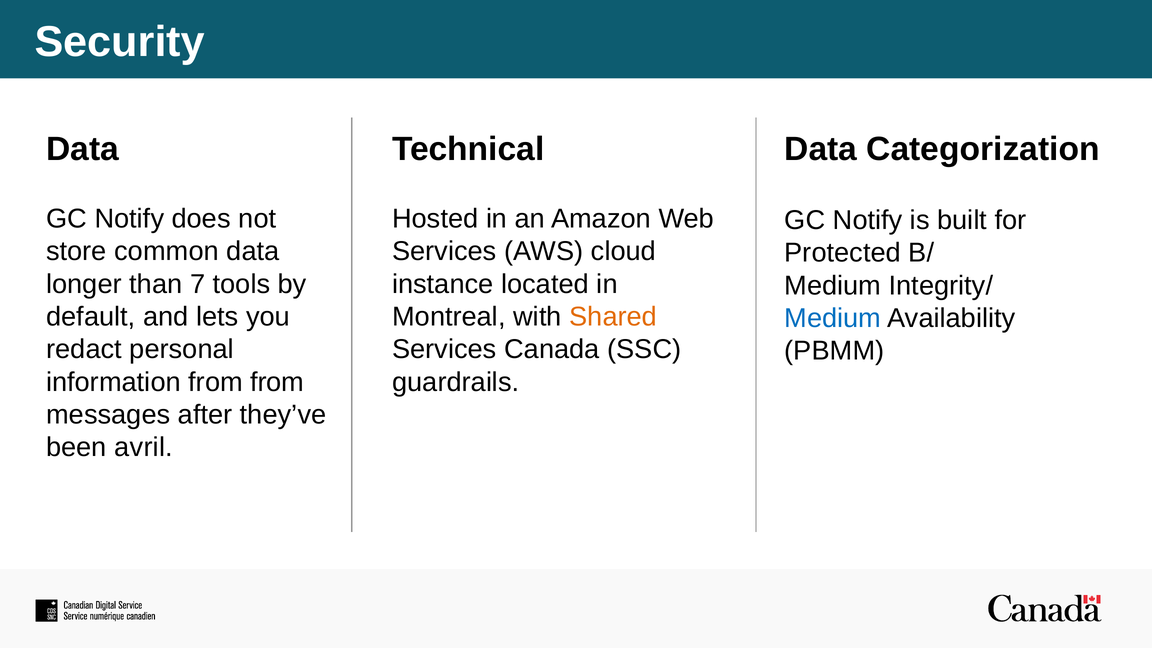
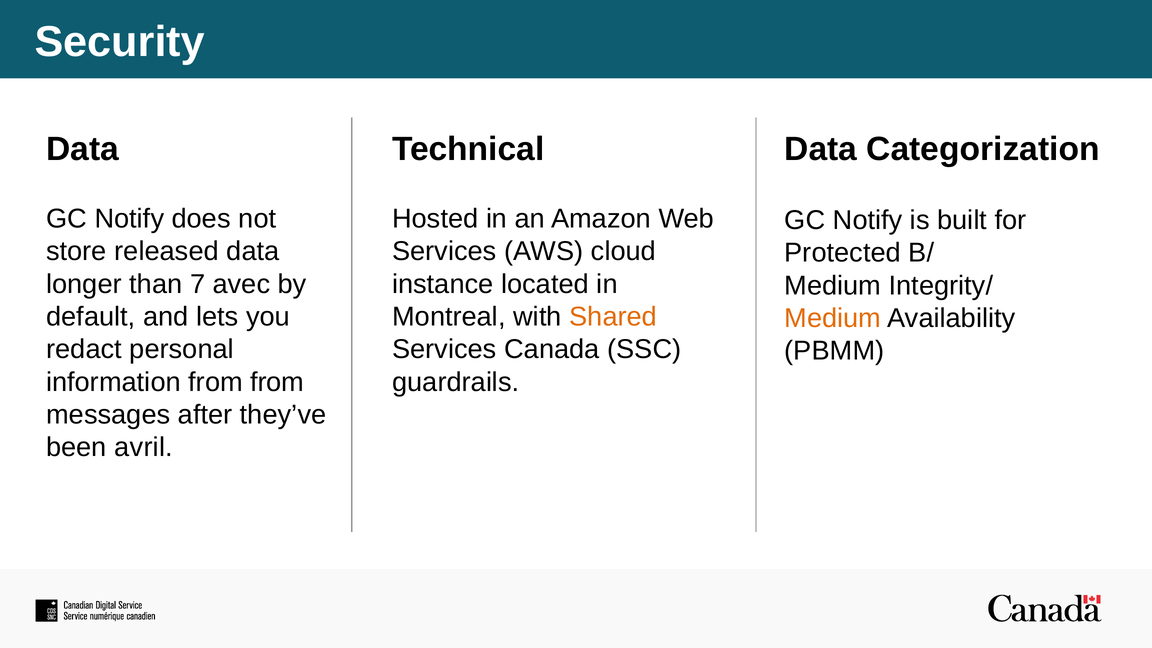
common: common -> released
tools: tools -> avec
Medium at (833, 318) colour: blue -> orange
